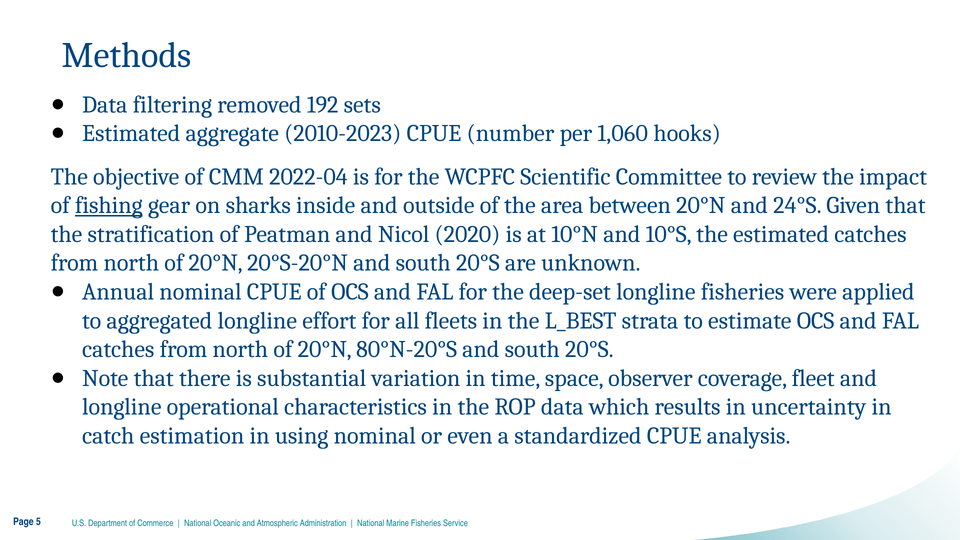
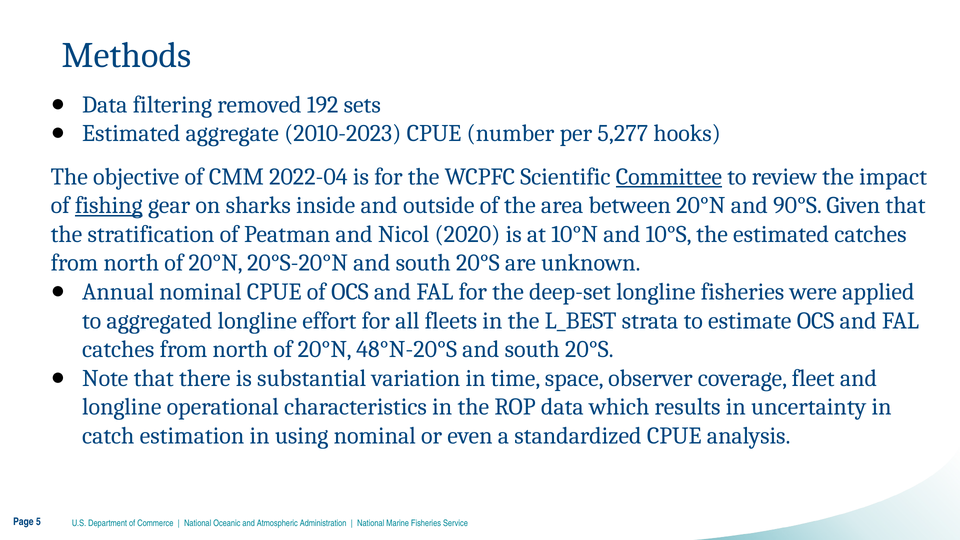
1,060: 1,060 -> 5,277
Committee underline: none -> present
24°S: 24°S -> 90°S
80°N-20°S: 80°N-20°S -> 48°N-20°S
